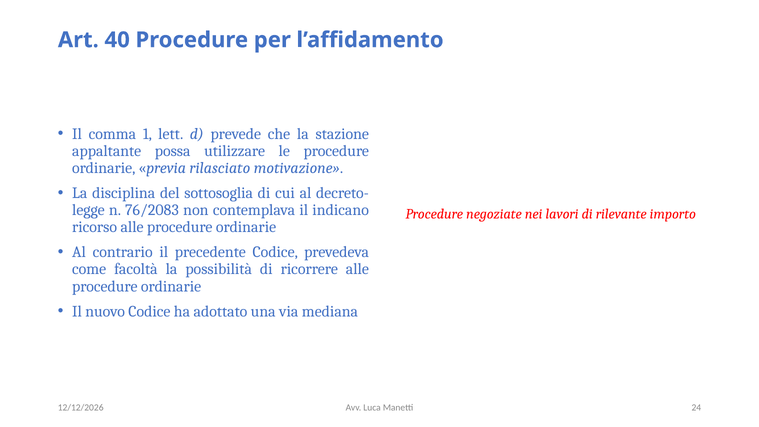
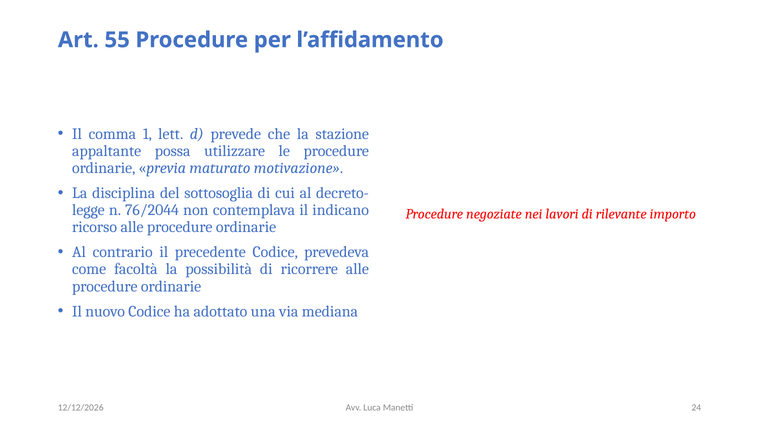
40: 40 -> 55
rilasciato: rilasciato -> maturato
76/2083: 76/2083 -> 76/2044
